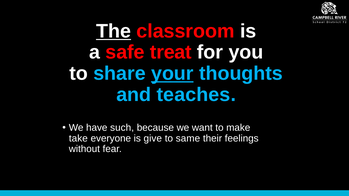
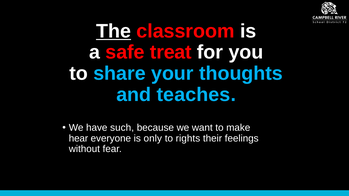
your underline: present -> none
take: take -> hear
give: give -> only
same: same -> rights
